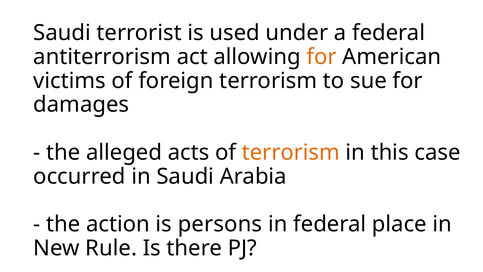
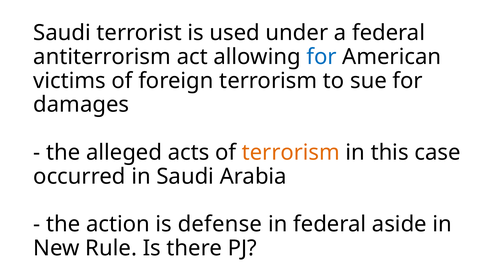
for at (321, 57) colour: orange -> blue
persons: persons -> defense
place: place -> aside
